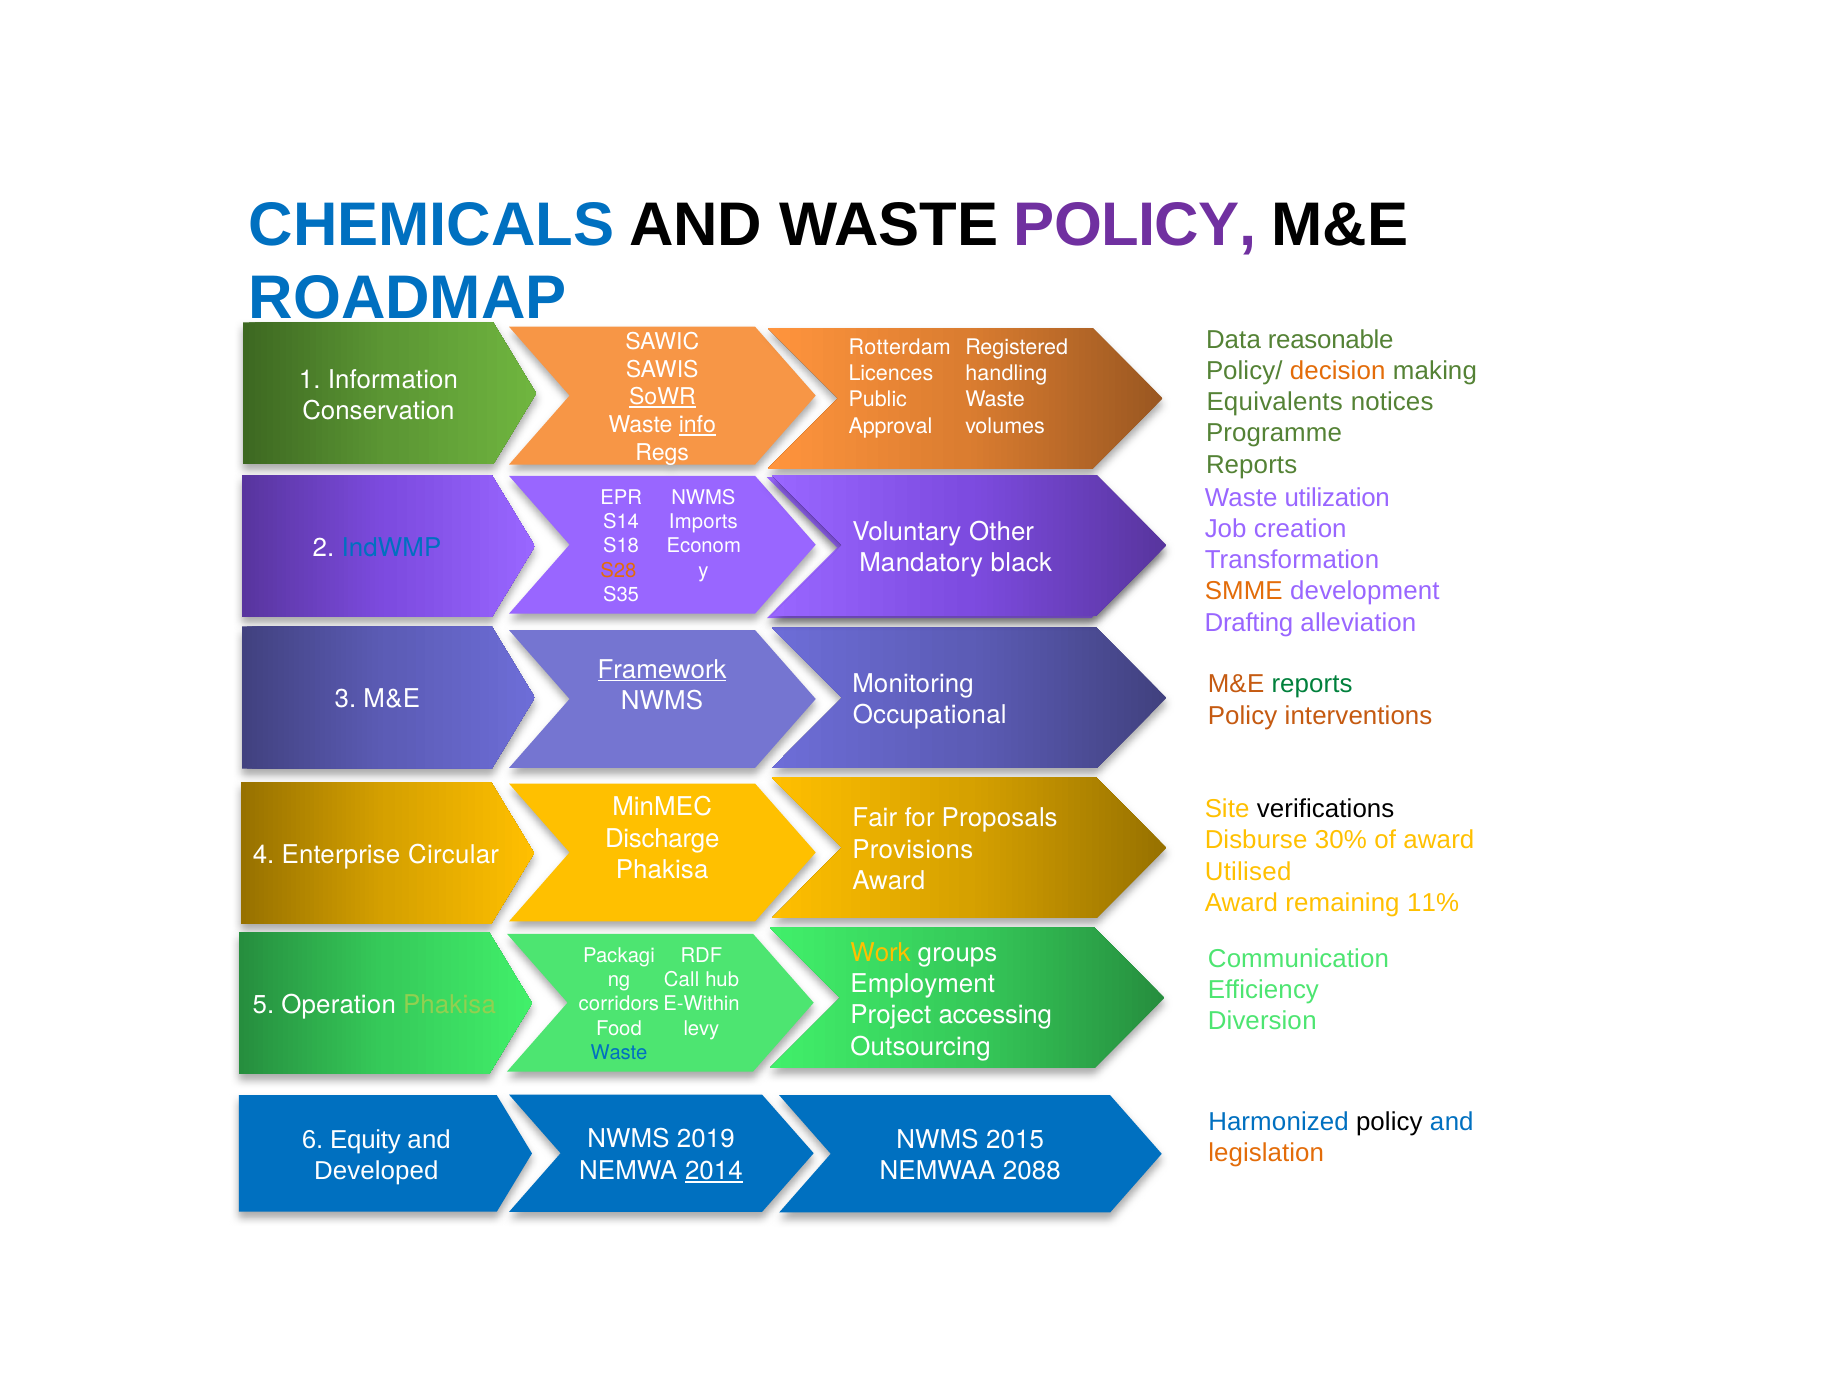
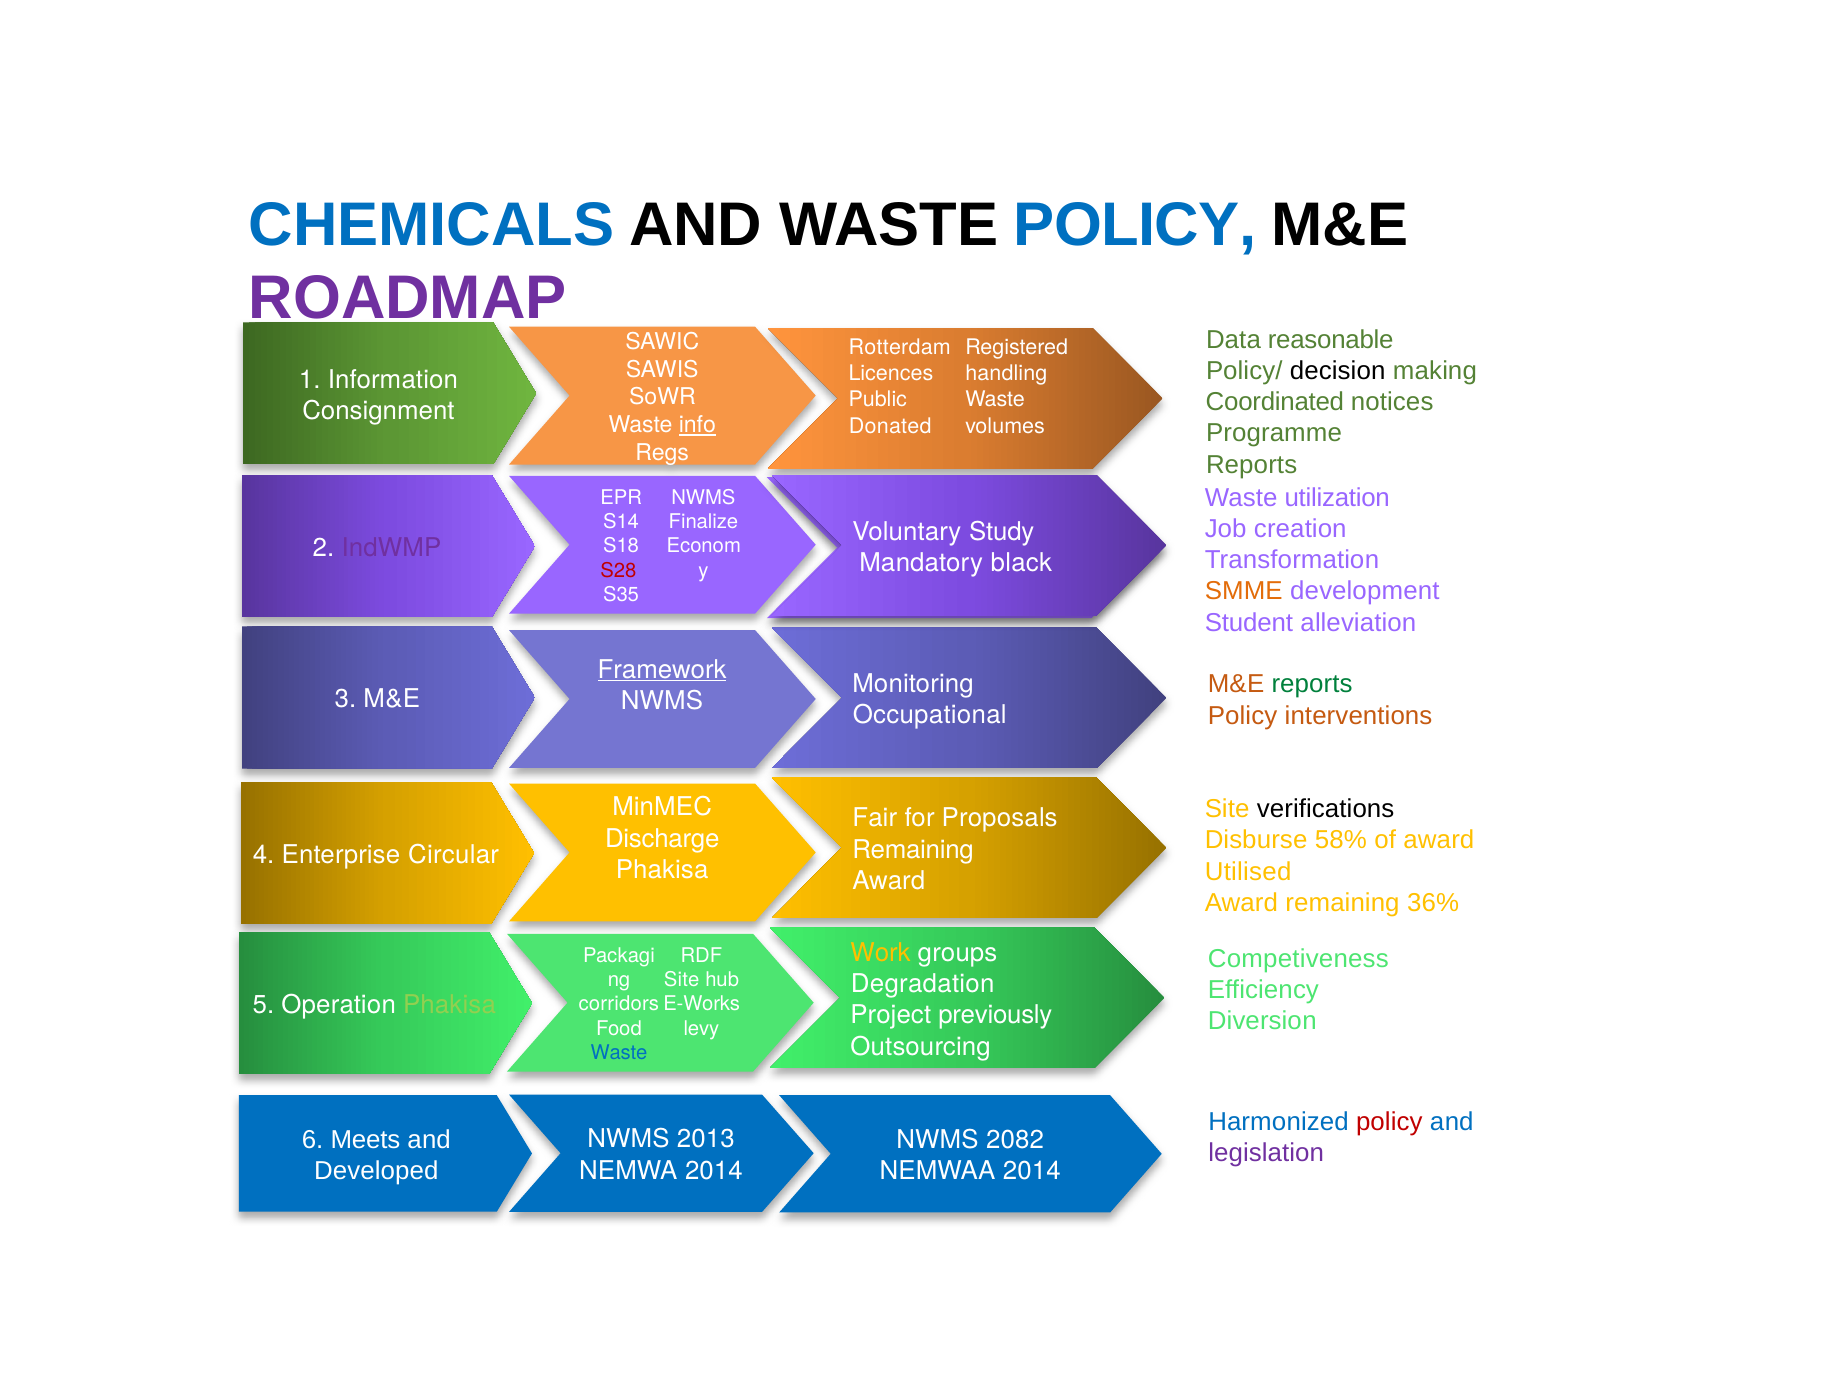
POLICY at (1135, 225) colour: purple -> blue
ROADMAP colour: blue -> purple
decision colour: orange -> black
SoWR underline: present -> none
Equivalents: Equivalents -> Coordinated
Conservation: Conservation -> Consignment
Approval: Approval -> Donated
Imports: Imports -> Finalize
Other: Other -> Study
IndWMP colour: blue -> purple
S28 colour: orange -> red
Drafting: Drafting -> Student
30%: 30% -> 58%
Provisions at (913, 849): Provisions -> Remaining
11%: 11% -> 36%
Communication: Communication -> Competiveness
Call at (682, 979): Call -> Site
Employment: Employment -> Degradation
E-Within: E-Within -> E-Works
accessing: accessing -> previously
policy at (1389, 1121) colour: black -> red
Equity: Equity -> Meets
2019: 2019 -> 2013
2015: 2015 -> 2082
legislation colour: orange -> purple
2014 at (714, 1170) underline: present -> none
NEMWAA 2088: 2088 -> 2014
